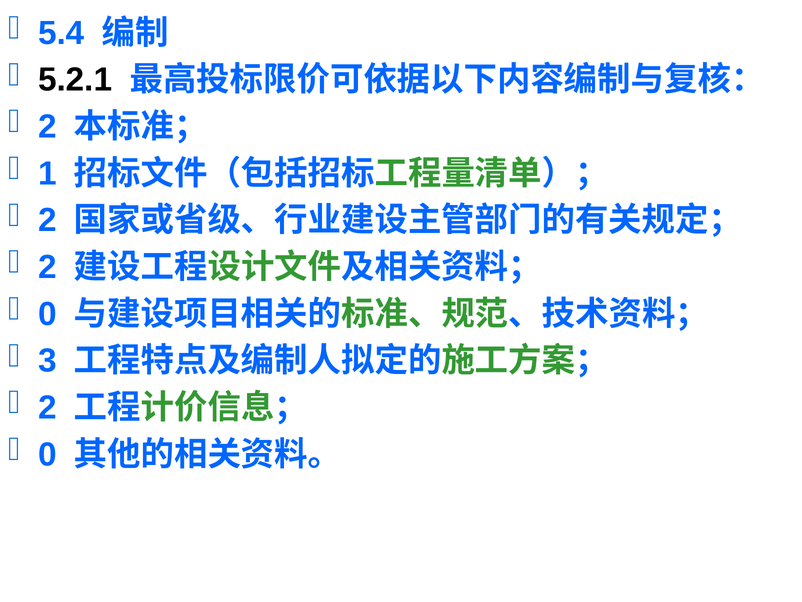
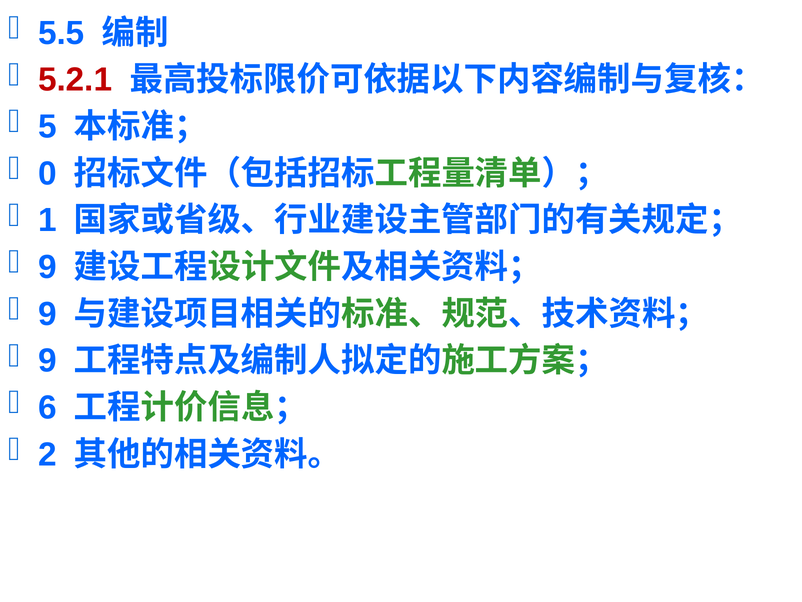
5.4: 5.4 -> 5.5
5.2.1 colour: black -> red
2 at (47, 127): 2 -> 5
1: 1 -> 0
2 at (47, 220): 2 -> 1
2 at (47, 267): 2 -> 9
0 at (47, 314): 0 -> 9
3 at (47, 361): 3 -> 9
2 at (47, 407): 2 -> 6
0 at (47, 454): 0 -> 2
